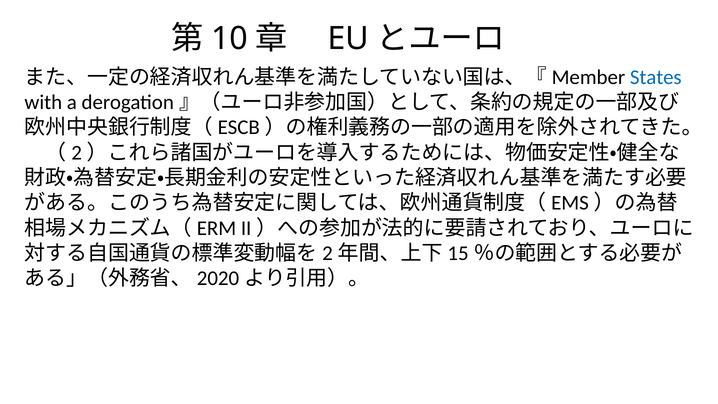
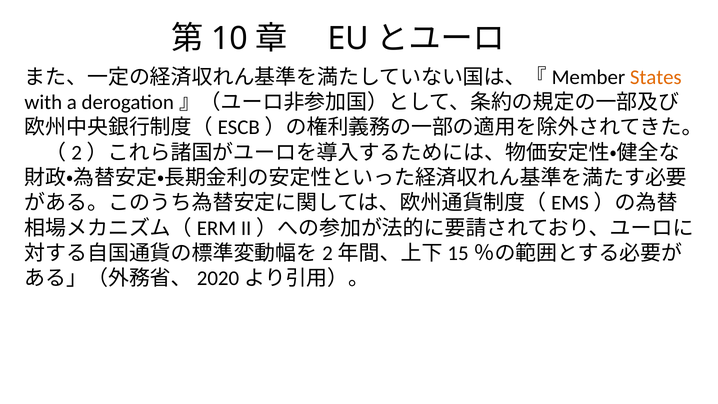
States colour: blue -> orange
